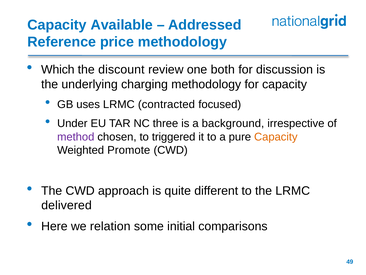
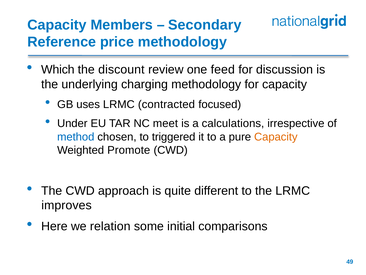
Available: Available -> Members
Addressed: Addressed -> Secondary
both: both -> feed
three: three -> meet
background: background -> calculations
method colour: purple -> blue
delivered: delivered -> improves
